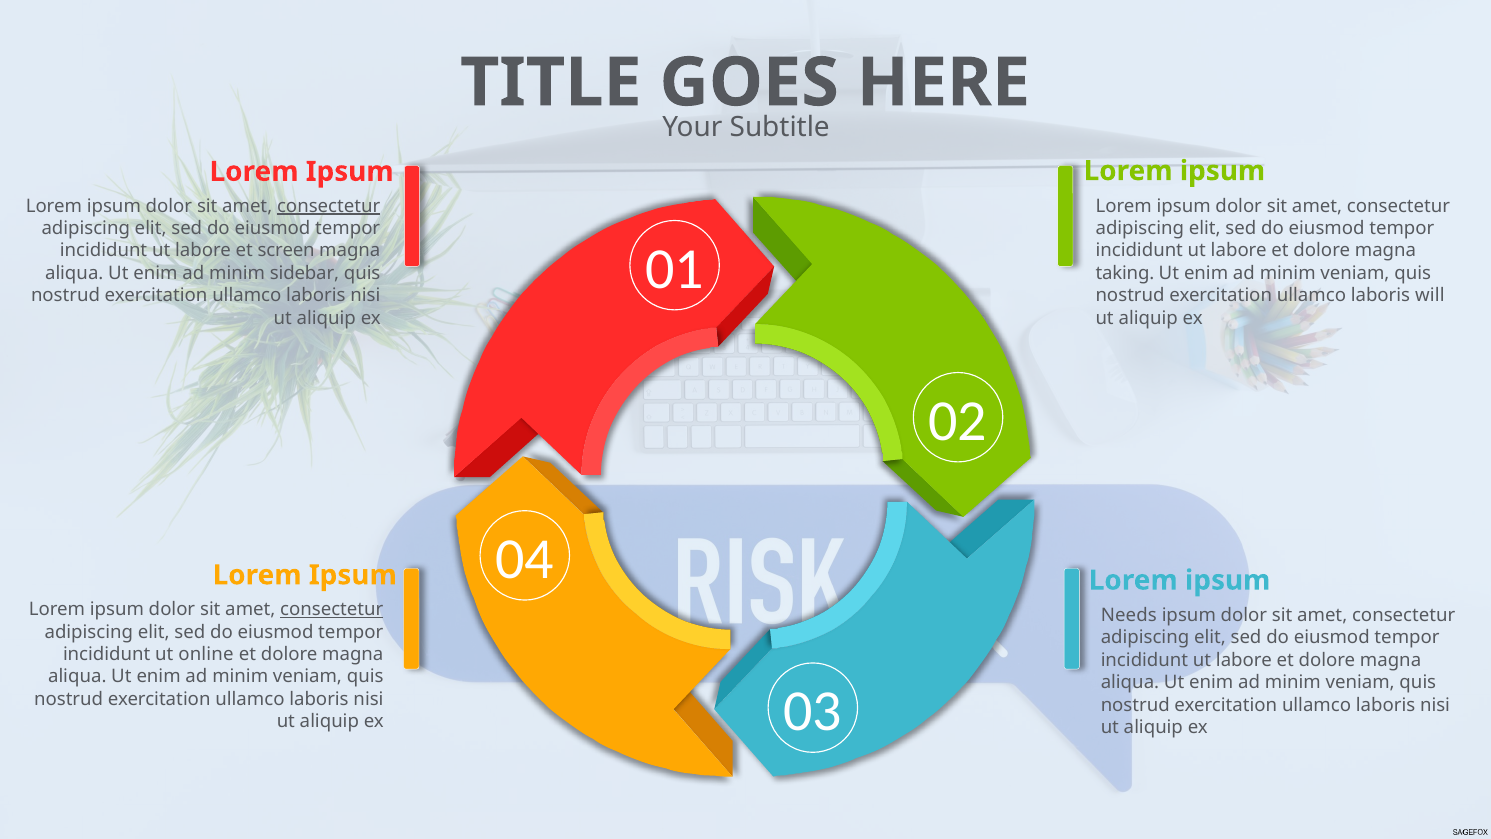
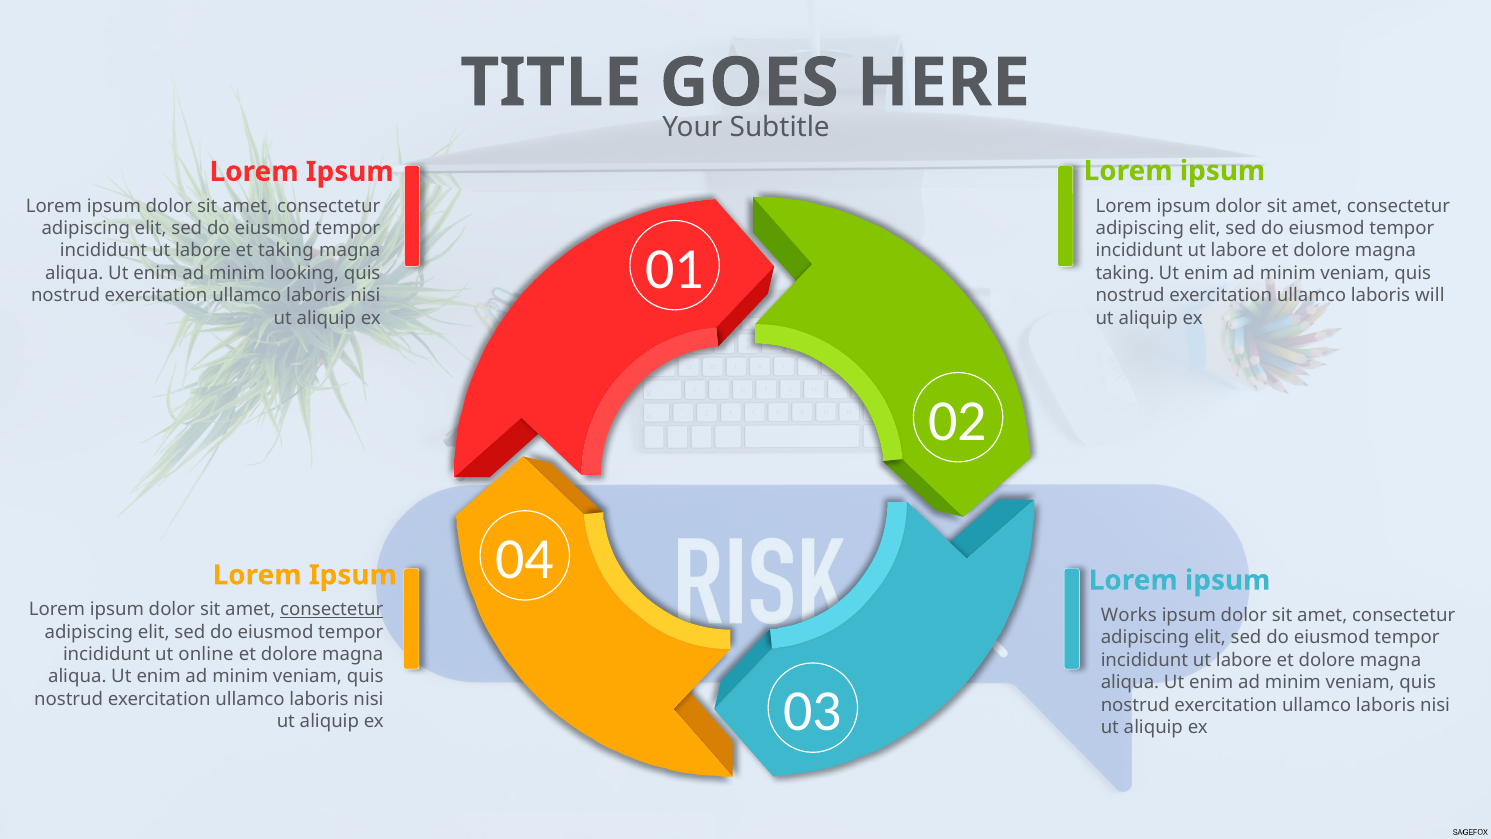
consectetur at (329, 206) underline: present -> none
et screen: screen -> taking
sidebar: sidebar -> looking
Needs: Needs -> Works
